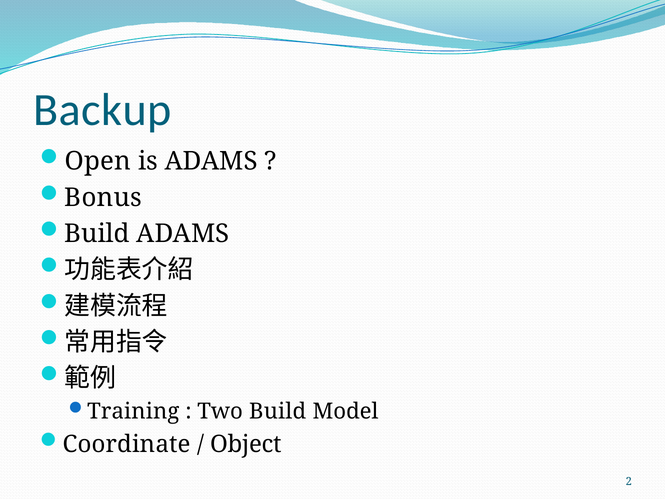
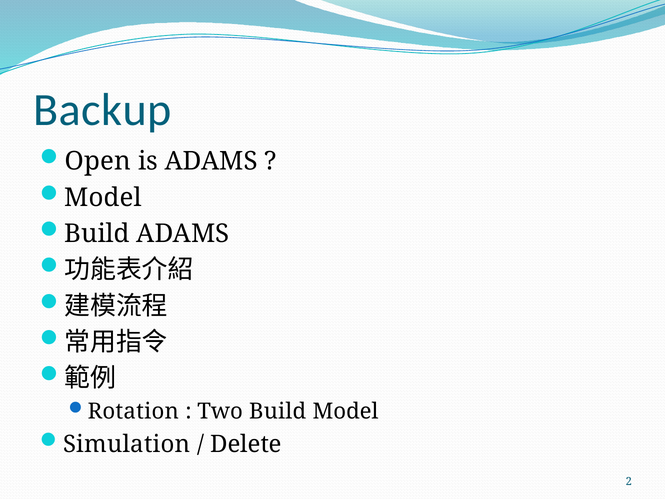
Bonus at (103, 197): Bonus -> Model
Training: Training -> Rotation
Coordinate: Coordinate -> Simulation
Object: Object -> Delete
